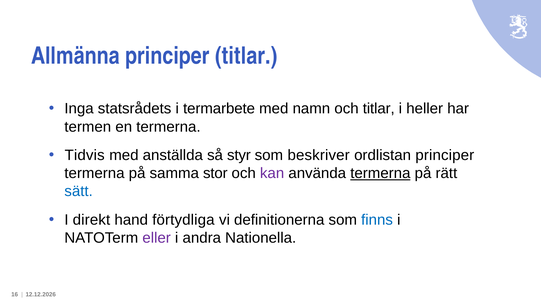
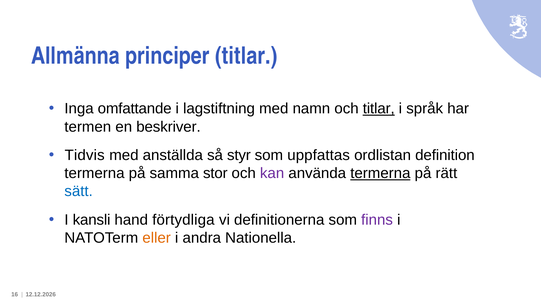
statsrådets: statsrådets -> omfattande
termarbete: termarbete -> lagstiftning
titlar at (379, 109) underline: none -> present
heller: heller -> språk
en termerna: termerna -> beskriver
beskriver: beskriver -> uppfattas
ordlistan principer: principer -> definition
direkt: direkt -> kansli
finns colour: blue -> purple
eller colour: purple -> orange
